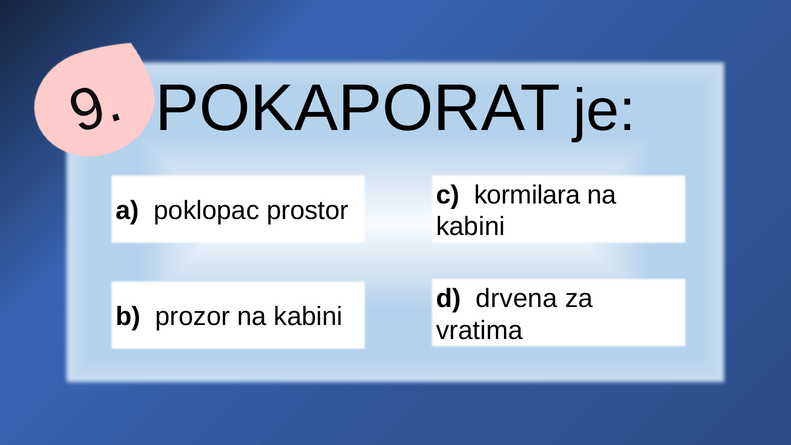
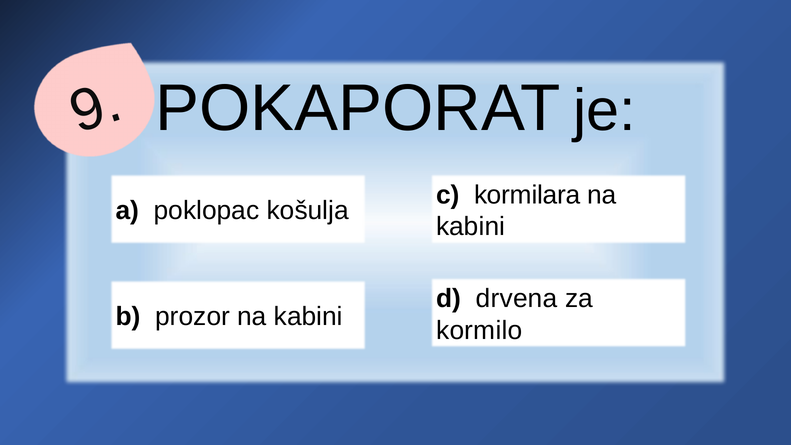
prostor: prostor -> košulja
vratima: vratima -> kormilo
